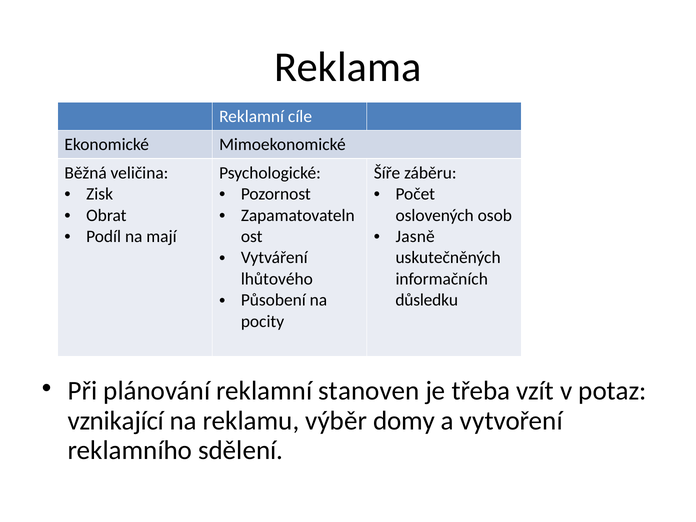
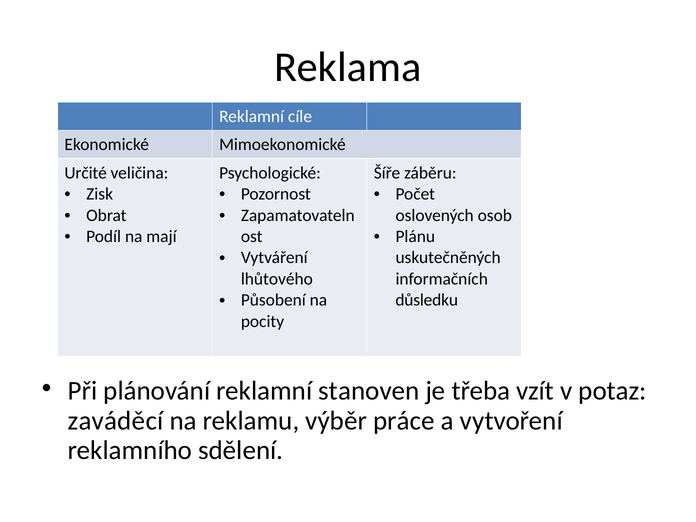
Běžná: Běžná -> Určité
Jasně: Jasně -> Plánu
vznikající: vznikající -> zaváděcí
domy: domy -> práce
